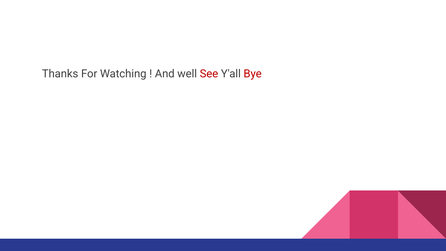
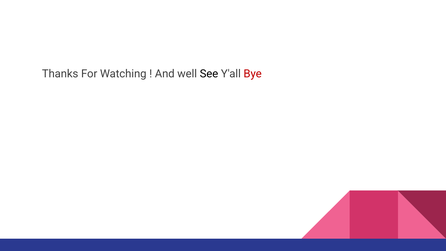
See colour: red -> black
